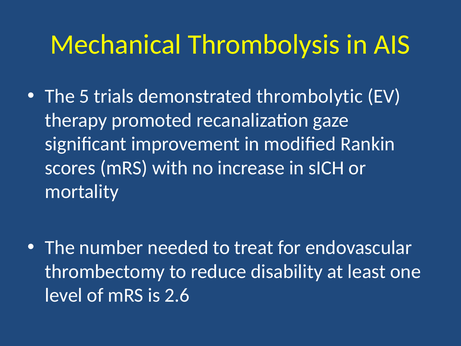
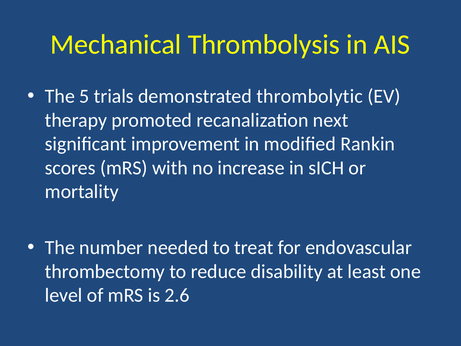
gaze: gaze -> next
